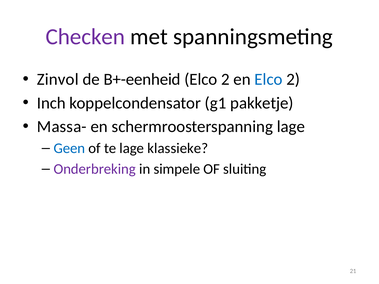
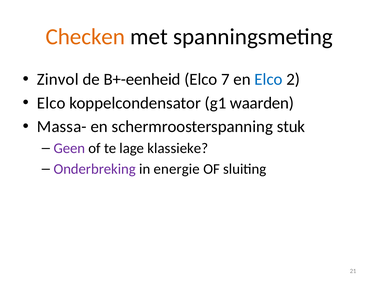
Checken colour: purple -> orange
2 at (225, 80): 2 -> 7
Inch at (51, 103): Inch -> Elco
pakketje: pakketje -> waarden
schermroosterspanning lage: lage -> stuk
Geen colour: blue -> purple
simpele: simpele -> energie
